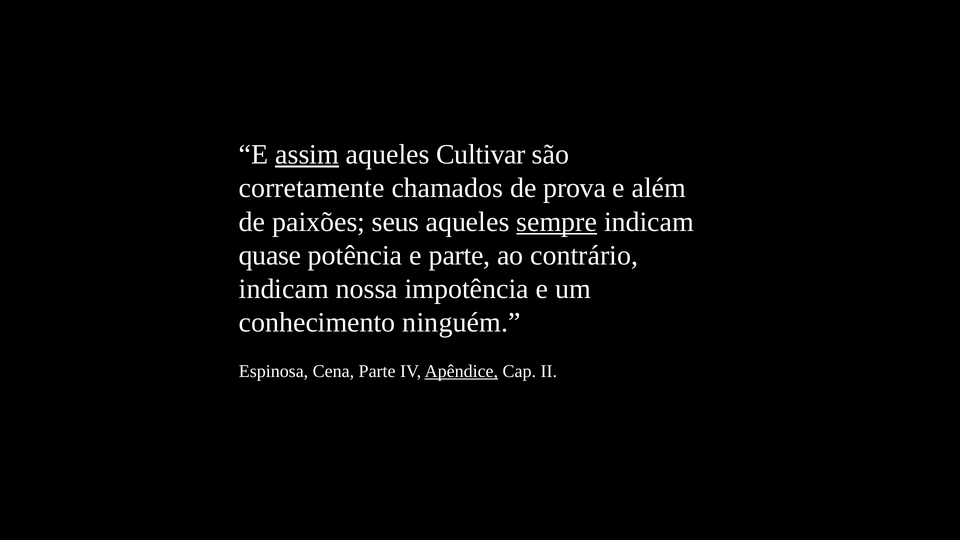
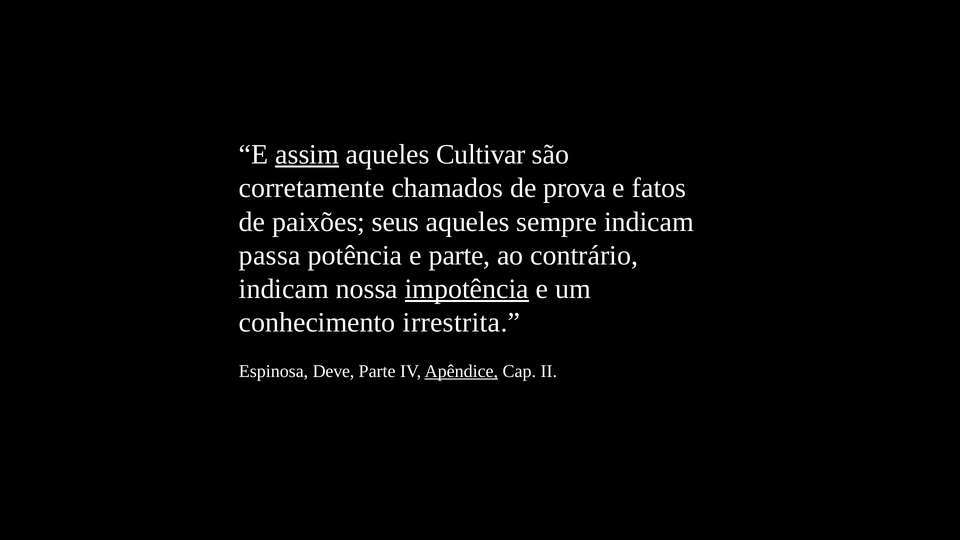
além: além -> fatos
sempre underline: present -> none
quase: quase -> passa
impotência underline: none -> present
ninguém: ninguém -> irrestrita
Cena: Cena -> Deve
